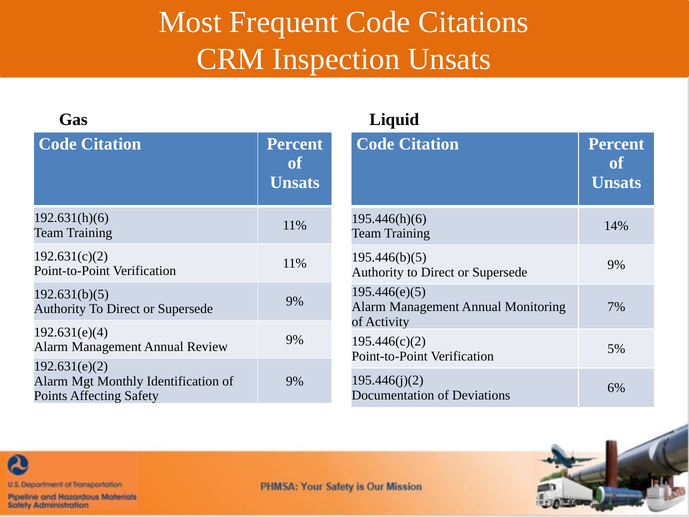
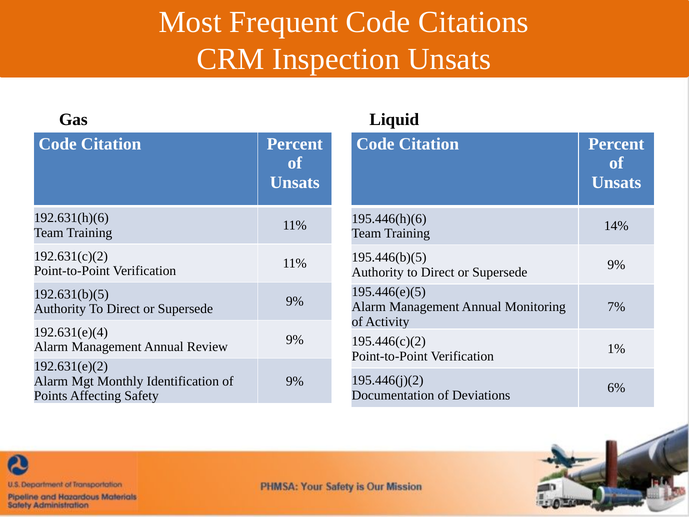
5%: 5% -> 1%
